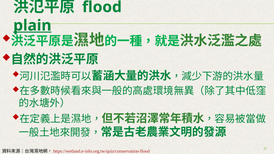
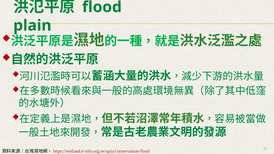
plain underline: present -> none
